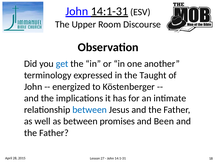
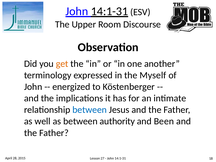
get colour: blue -> orange
Taught: Taught -> Myself
promises: promises -> authority
